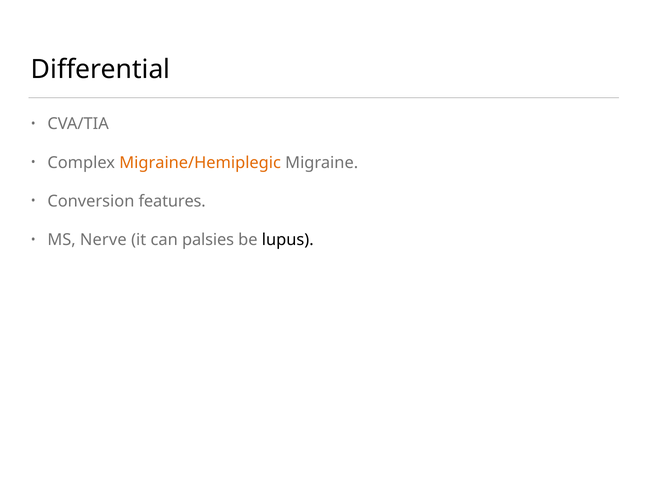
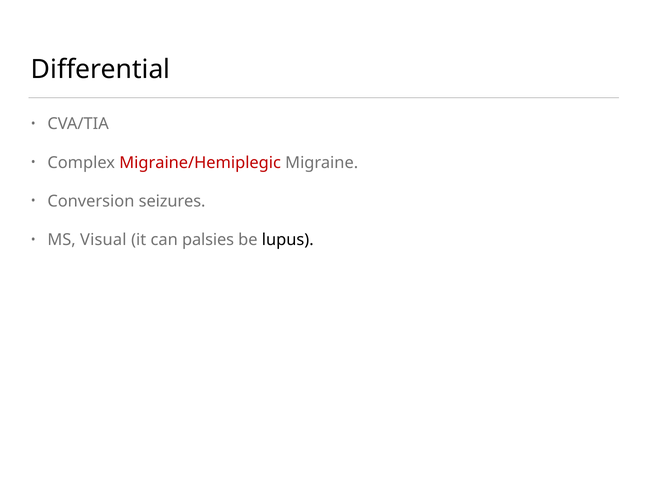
Migraine/Hemiplegic colour: orange -> red
features: features -> seizures
Nerve: Nerve -> Visual
